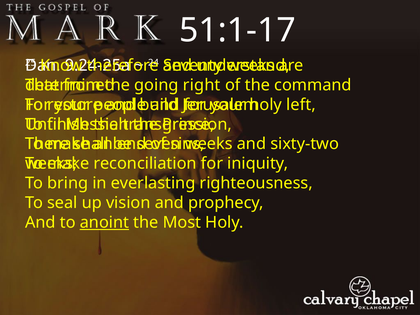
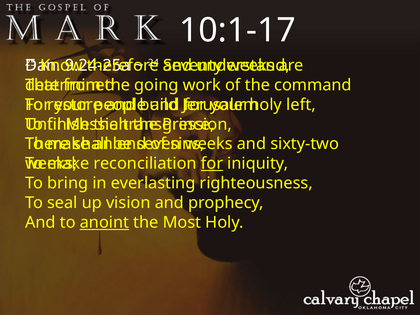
51:1-17: 51:1-17 -> 10:1-17
right: right -> work
for at (212, 164) underline: none -> present
